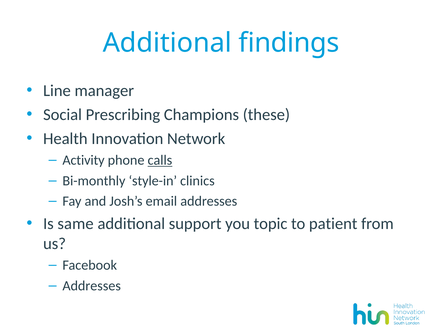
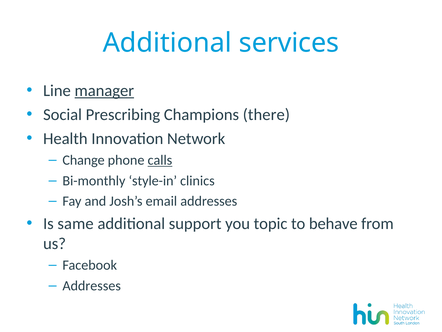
findings: findings -> services
manager underline: none -> present
these: these -> there
Activity: Activity -> Change
patient: patient -> behave
